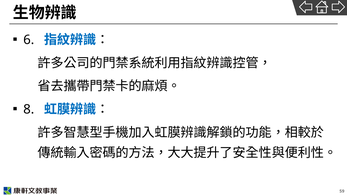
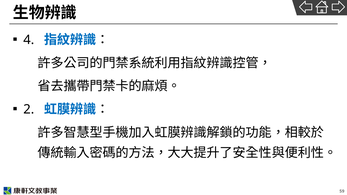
6: 6 -> 4
8: 8 -> 2
